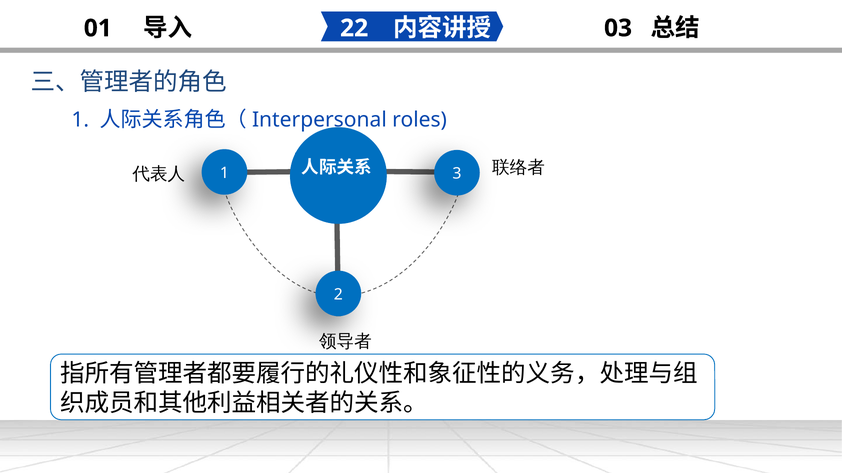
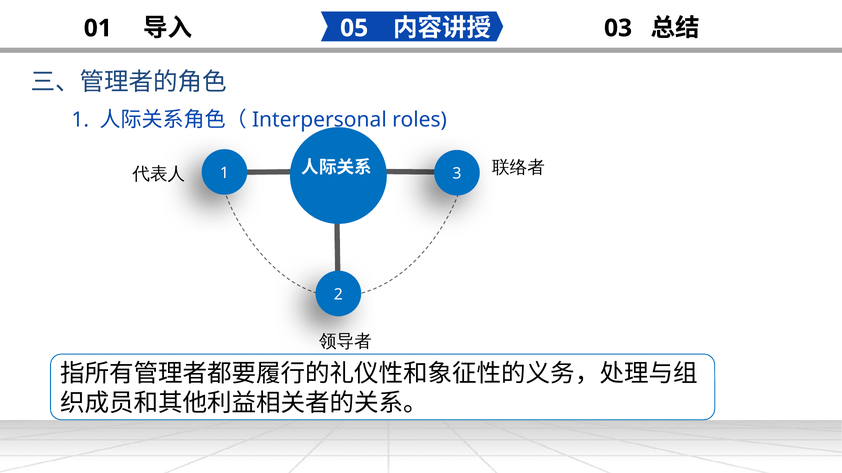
22: 22 -> 05
